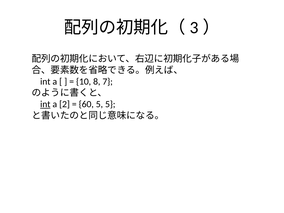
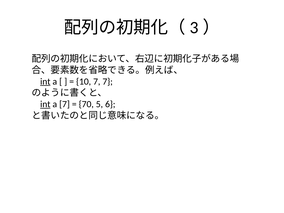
int at (45, 81) underline: none -> present
10 8: 8 -> 7
a 2: 2 -> 7
60: 60 -> 70
5 5: 5 -> 6
